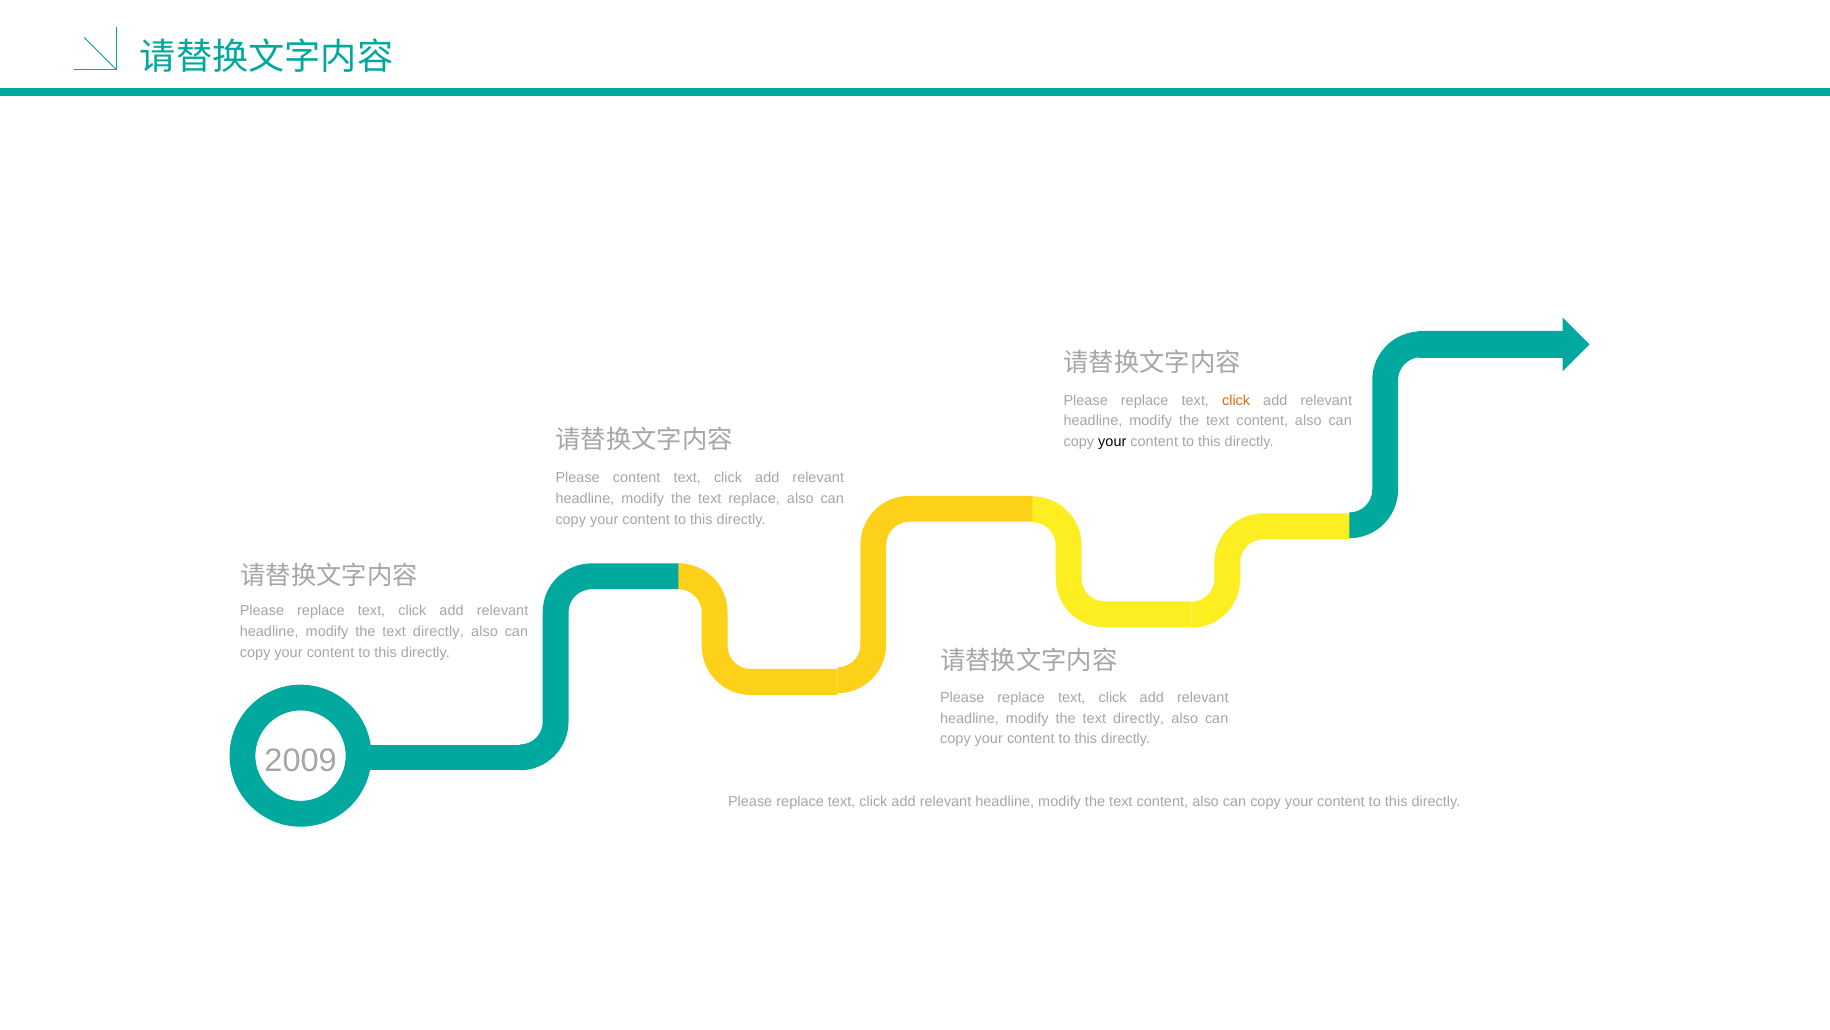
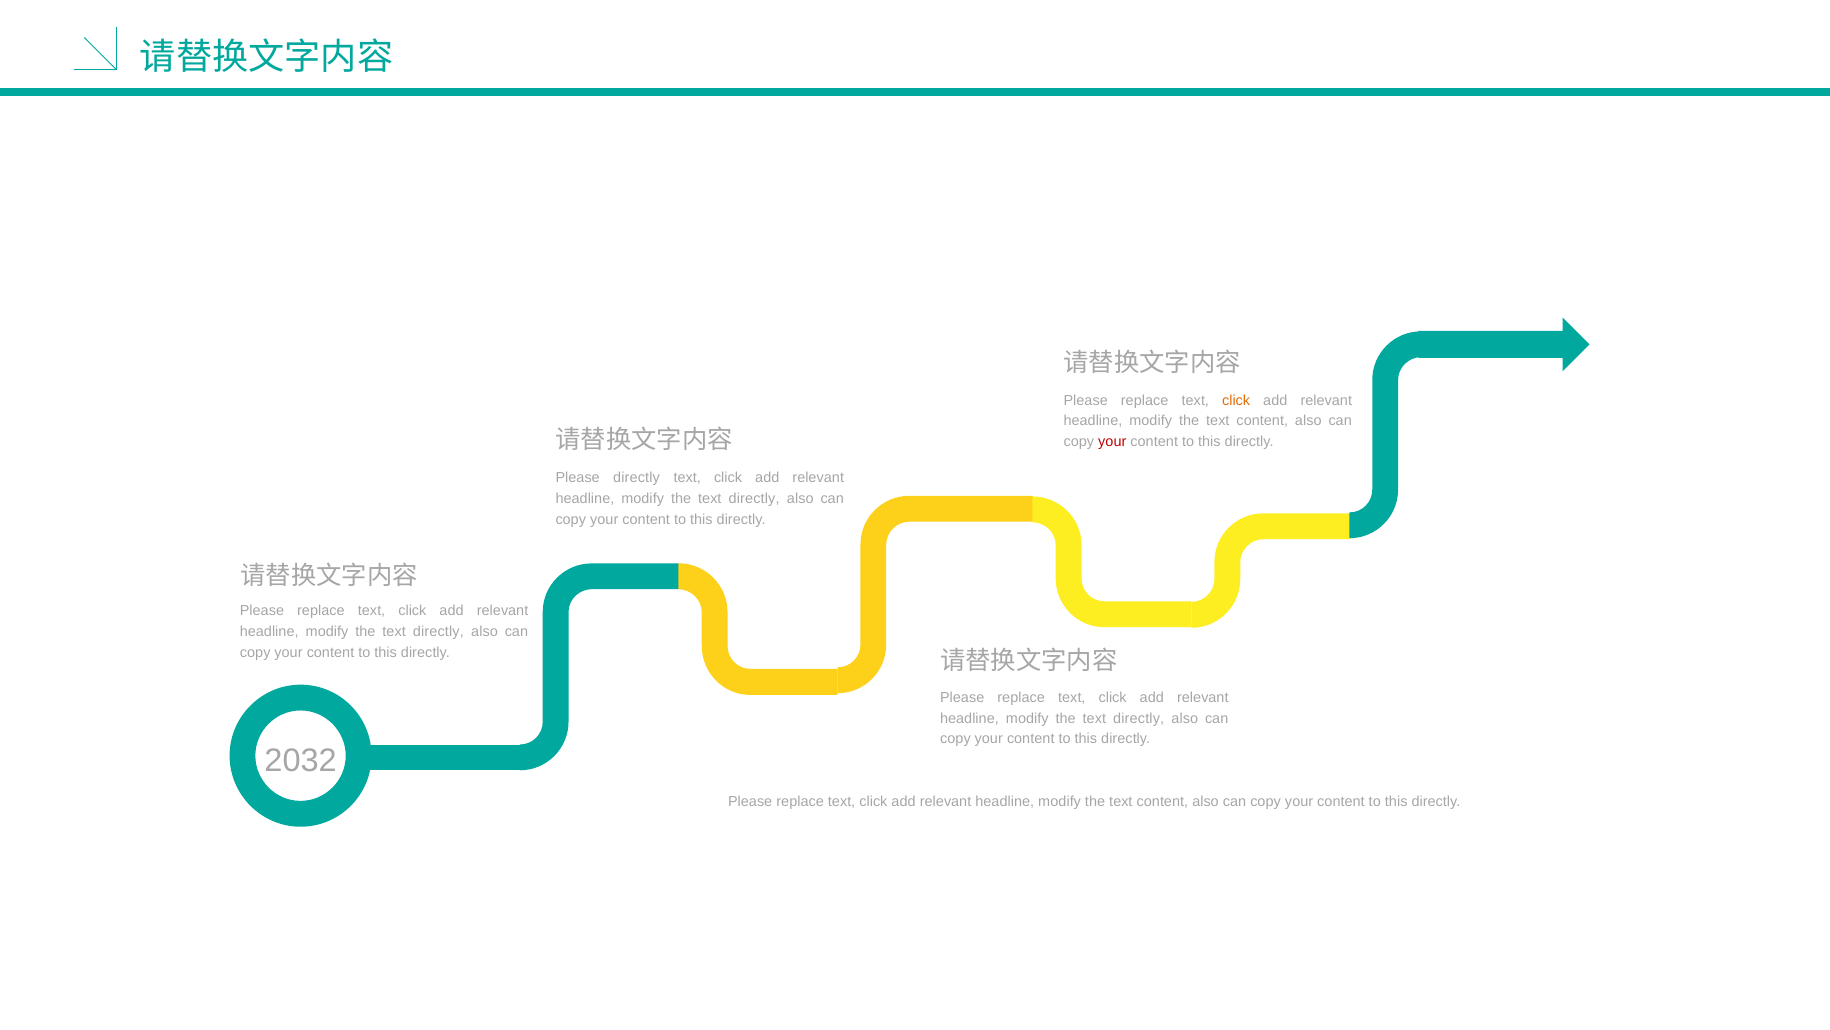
your at (1112, 441) colour: black -> red
Please content: content -> directly
replace at (754, 498): replace -> directly
2009: 2009 -> 2032
